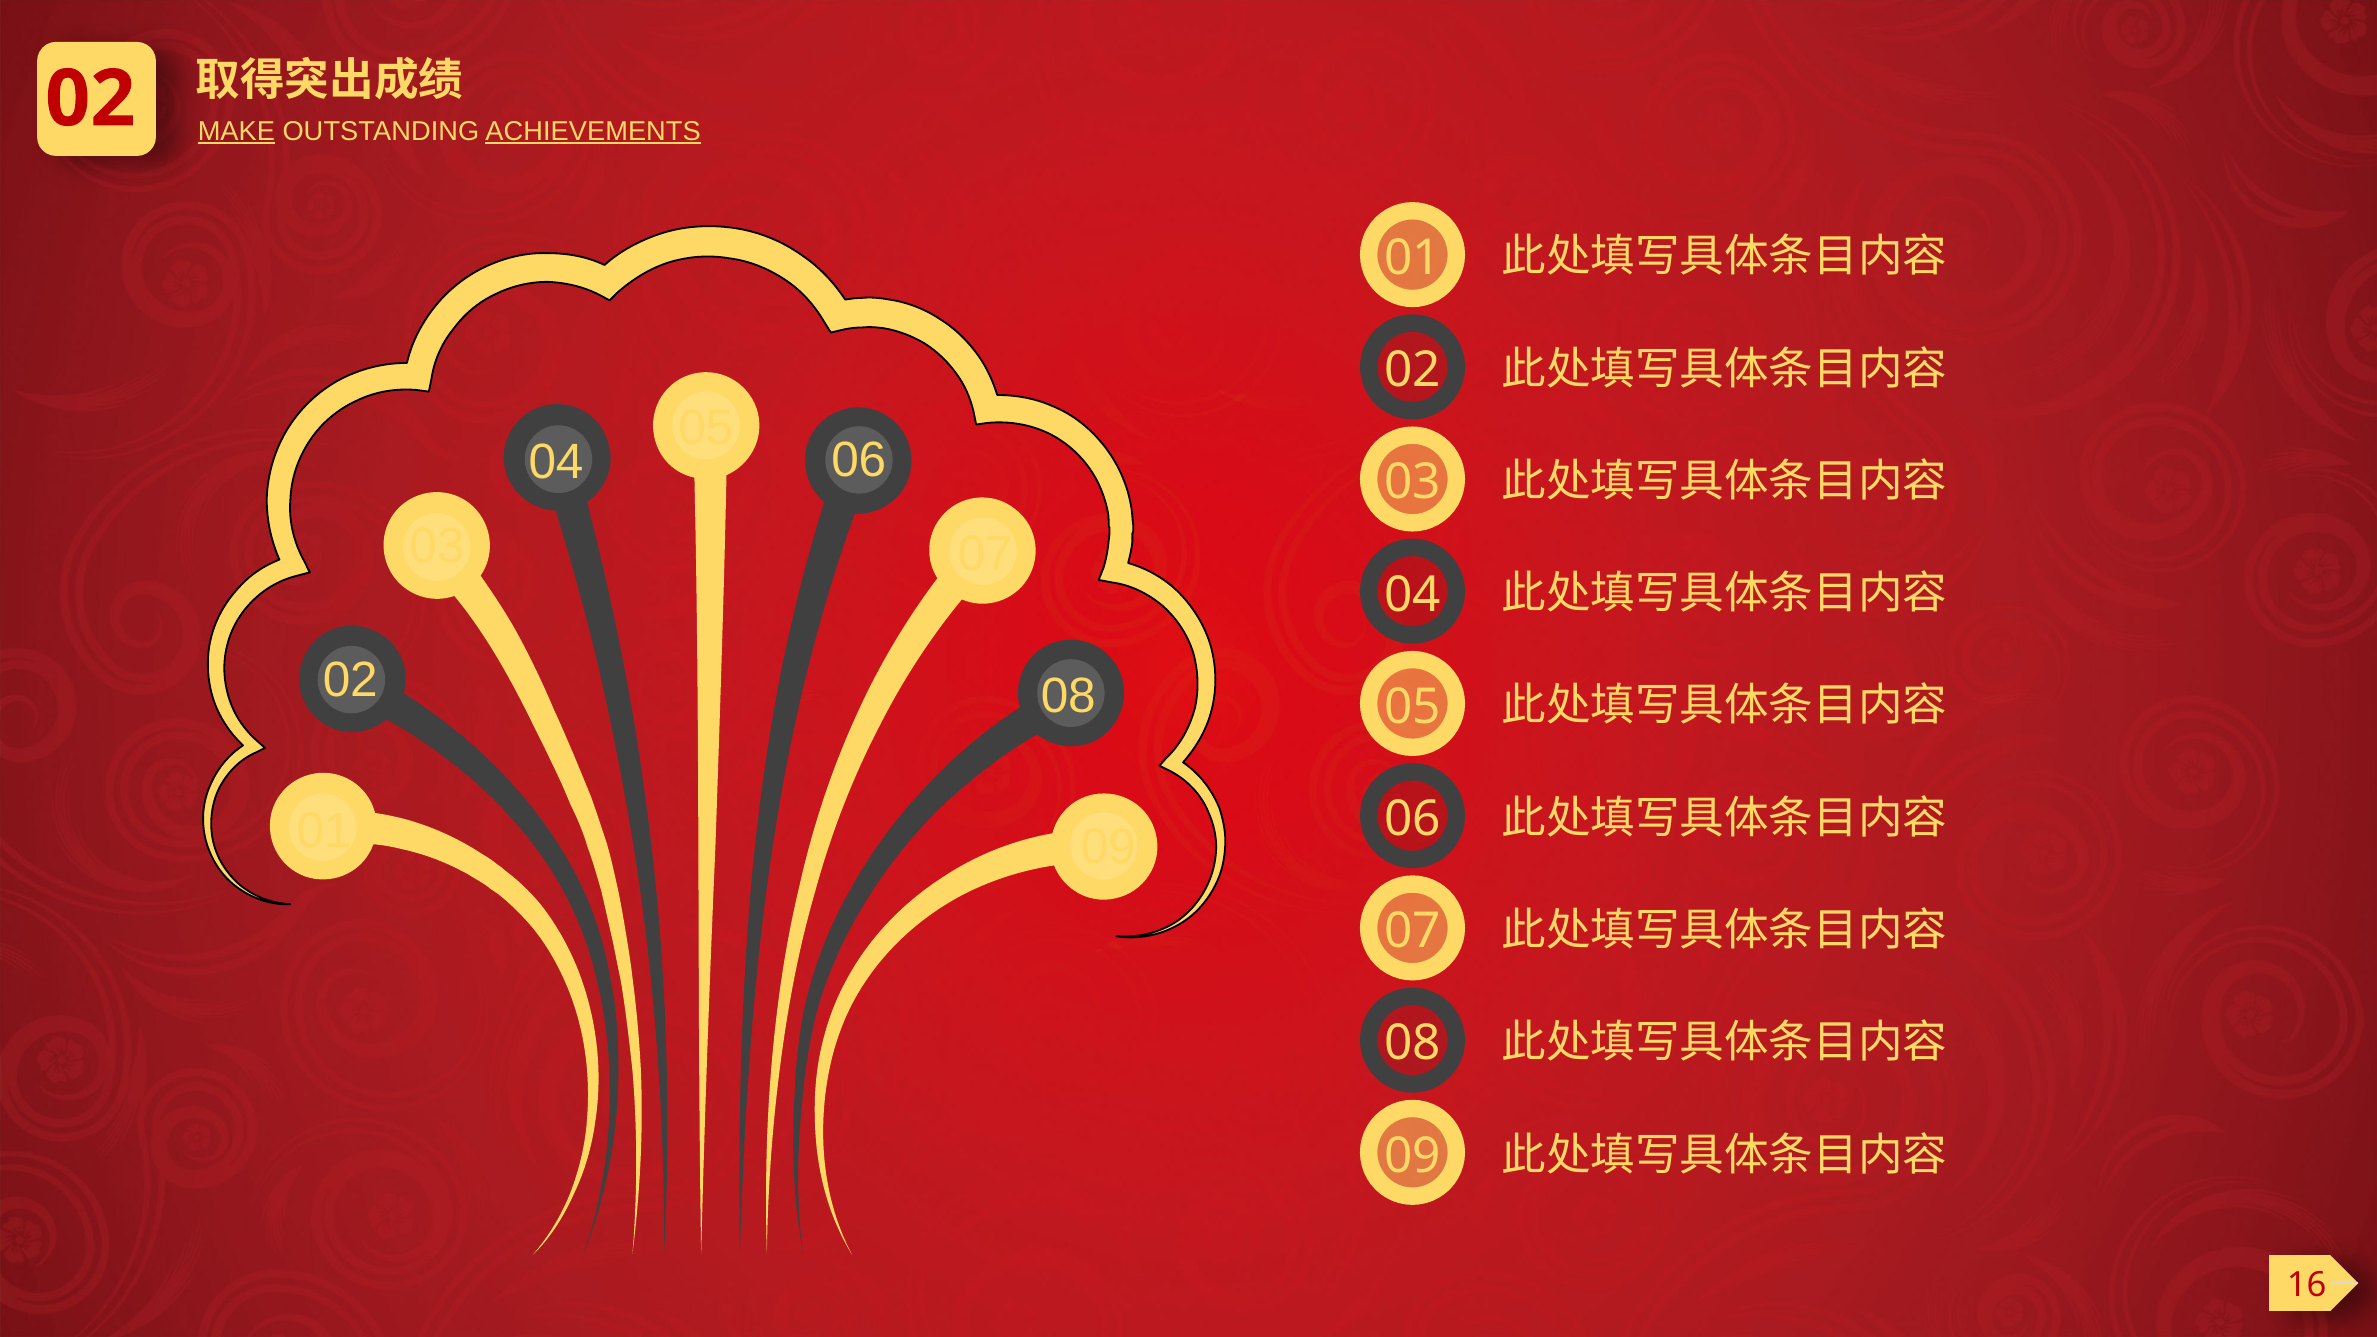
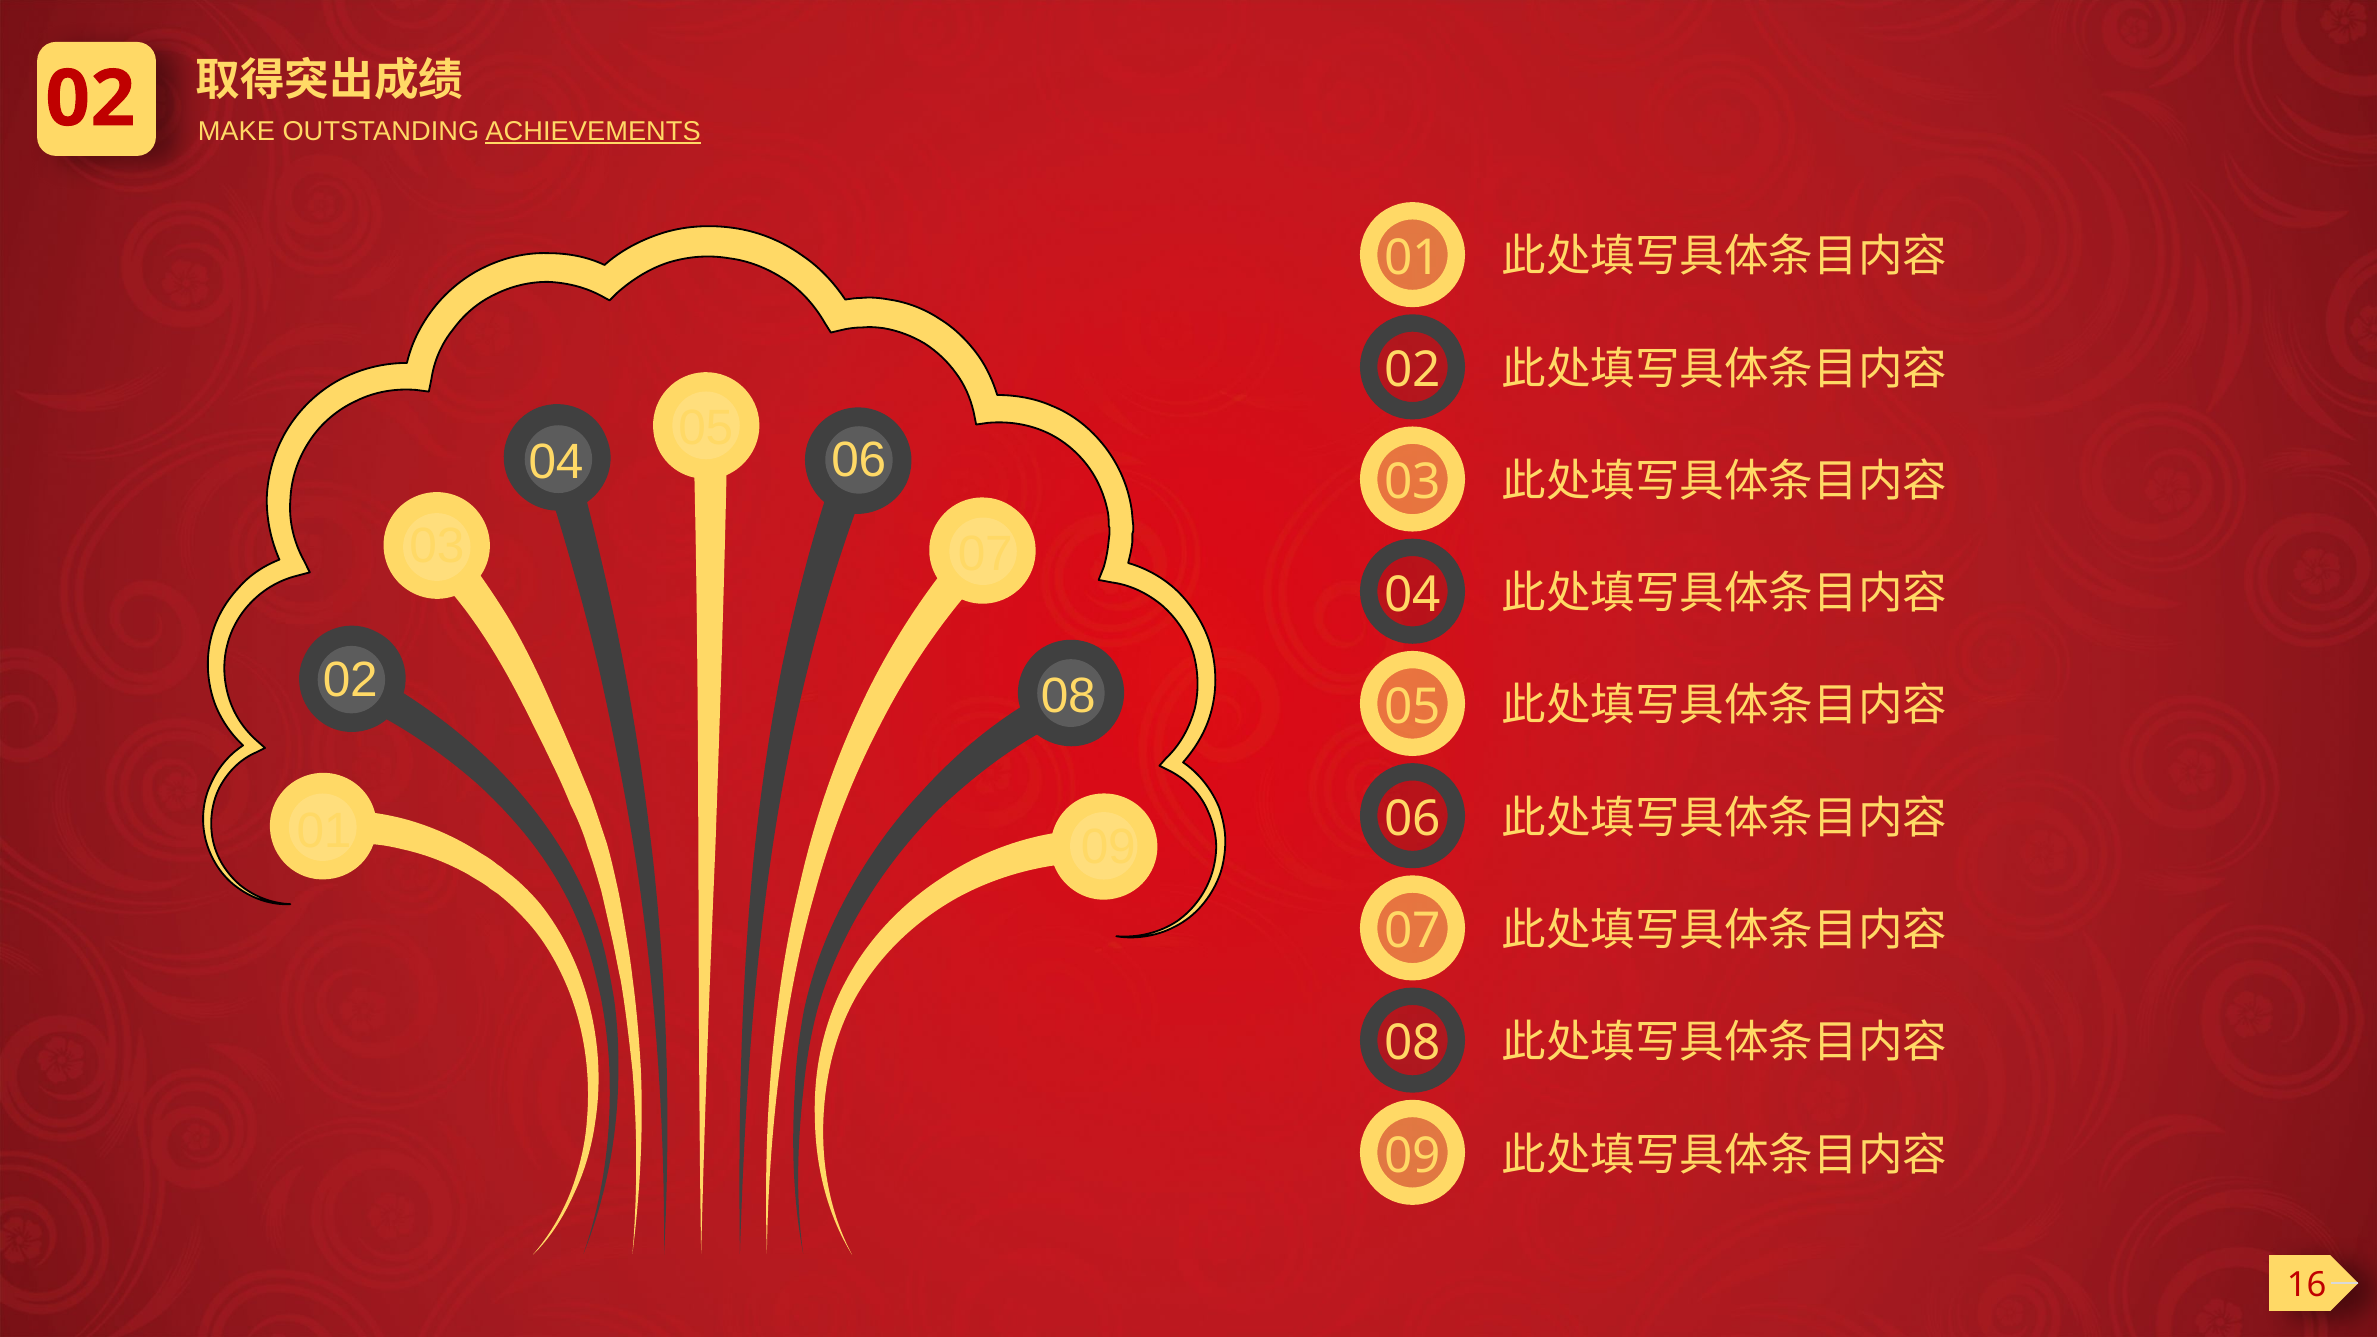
MAKE underline: present -> none
